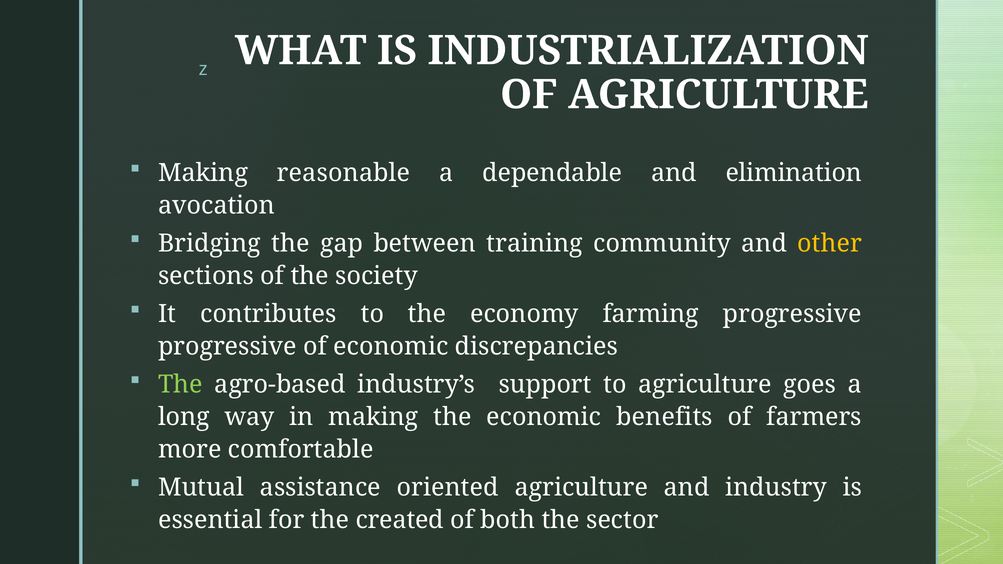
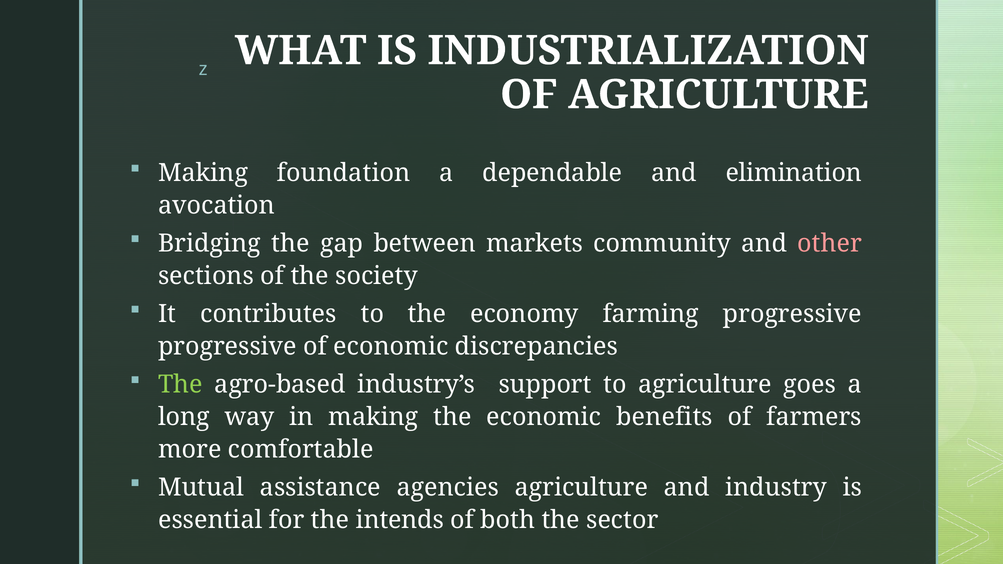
reasonable: reasonable -> foundation
training: training -> markets
other colour: yellow -> pink
oriented: oriented -> agencies
created: created -> intends
